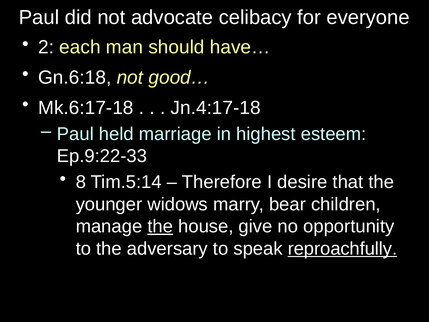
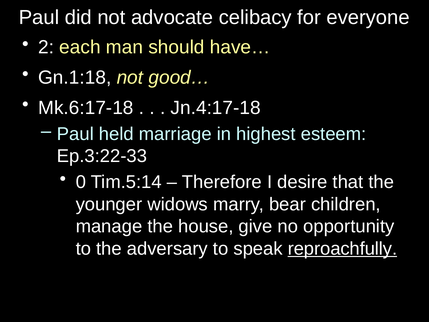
Gn.6:18: Gn.6:18 -> Gn.1:18
Ep.9:22-33: Ep.9:22-33 -> Ep.3:22-33
8: 8 -> 0
the at (160, 226) underline: present -> none
